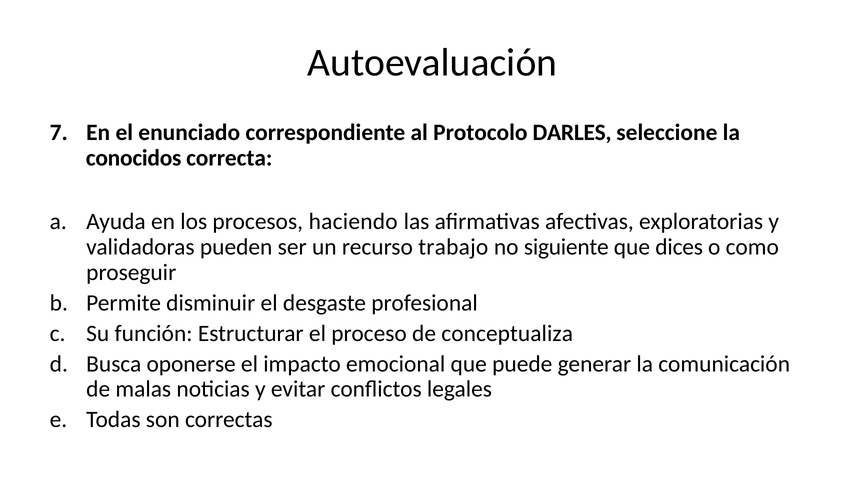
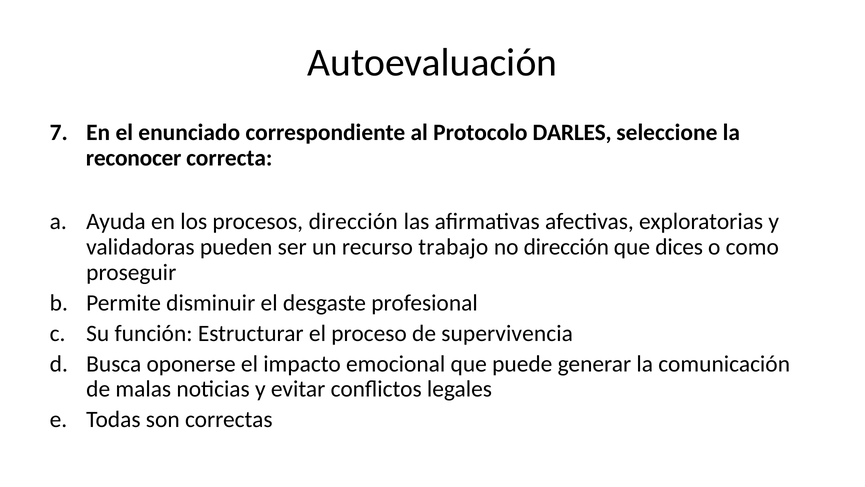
conocidos: conocidos -> reconocer
procesos haciendo: haciendo -> dirección
no siguiente: siguiente -> dirección
conceptualiza: conceptualiza -> supervivencia
